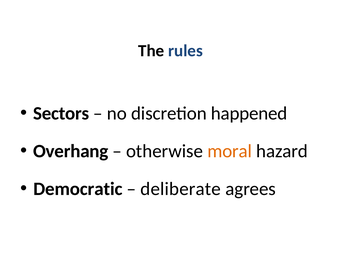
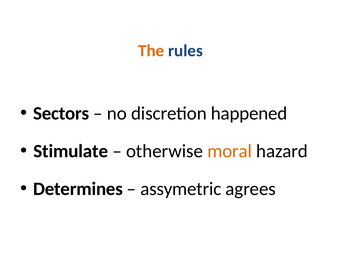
The colour: black -> orange
Overhang: Overhang -> Stimulate
Democratic: Democratic -> Determines
deliberate: deliberate -> assymetric
